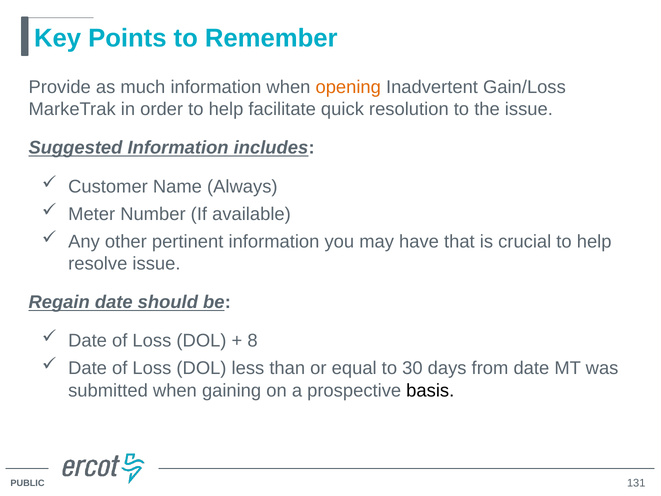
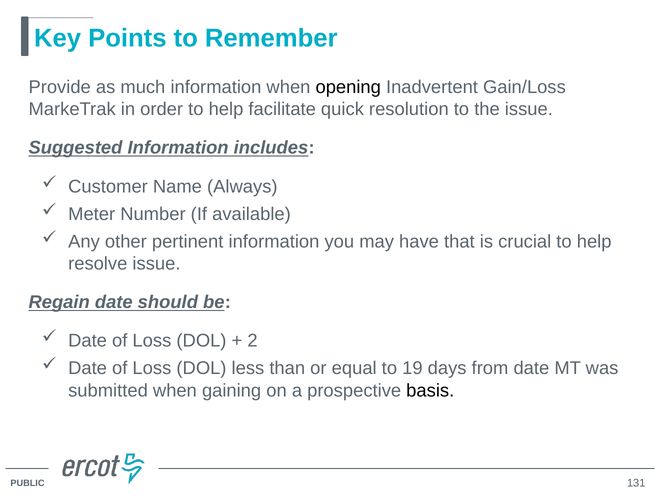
opening colour: orange -> black
8: 8 -> 2
30: 30 -> 19
